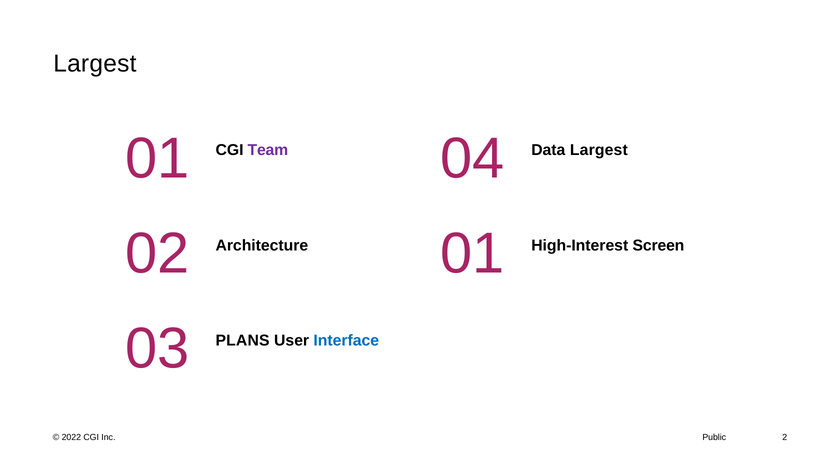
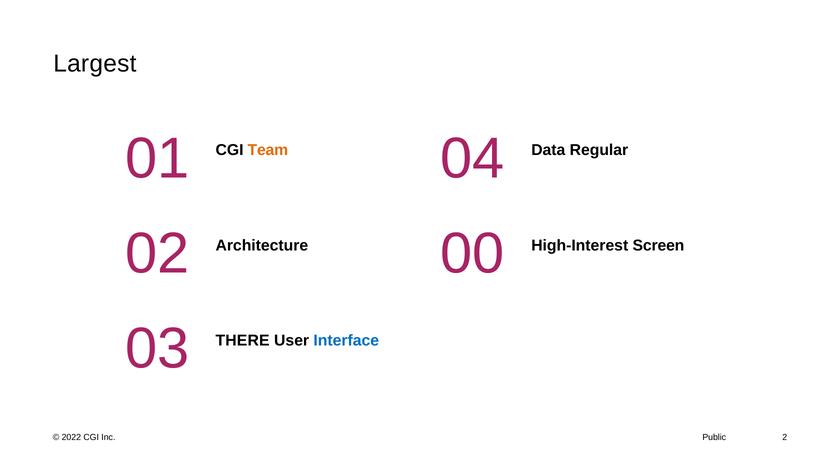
Team colour: purple -> orange
Data Largest: Largest -> Regular
Architecture 01: 01 -> 00
PLANS: PLANS -> THERE
